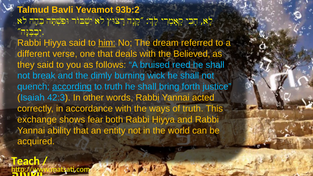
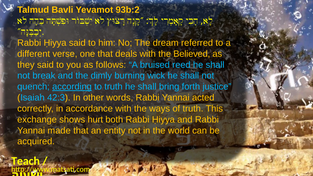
him underline: present -> none
fear: fear -> hurt
ability: ability -> made
